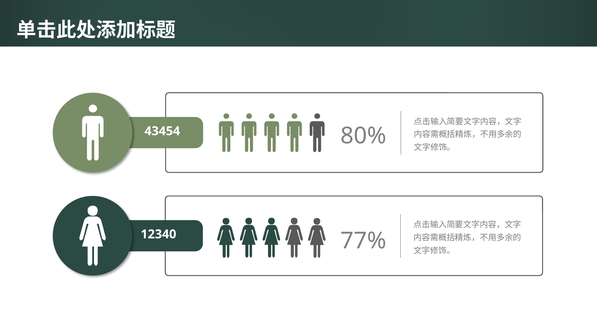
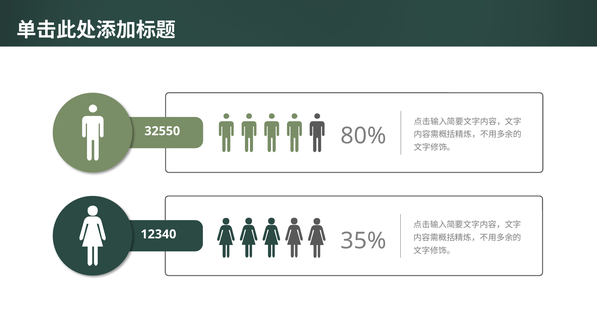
43454: 43454 -> 32550
77%: 77% -> 35%
